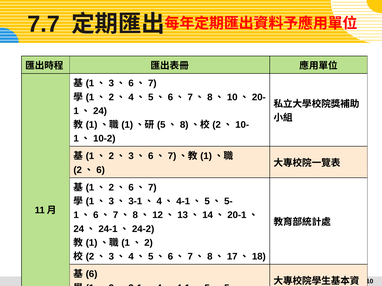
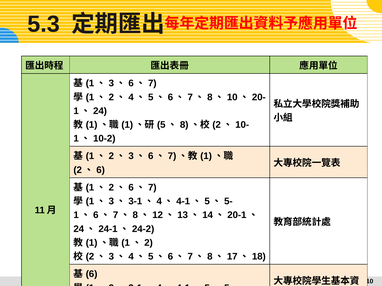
7.7: 7.7 -> 5.3
